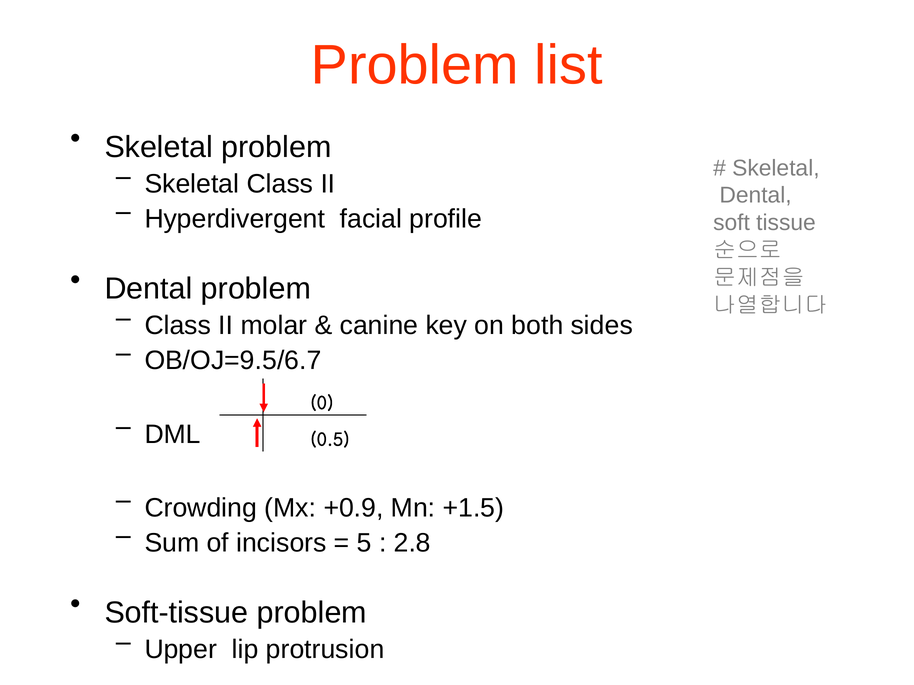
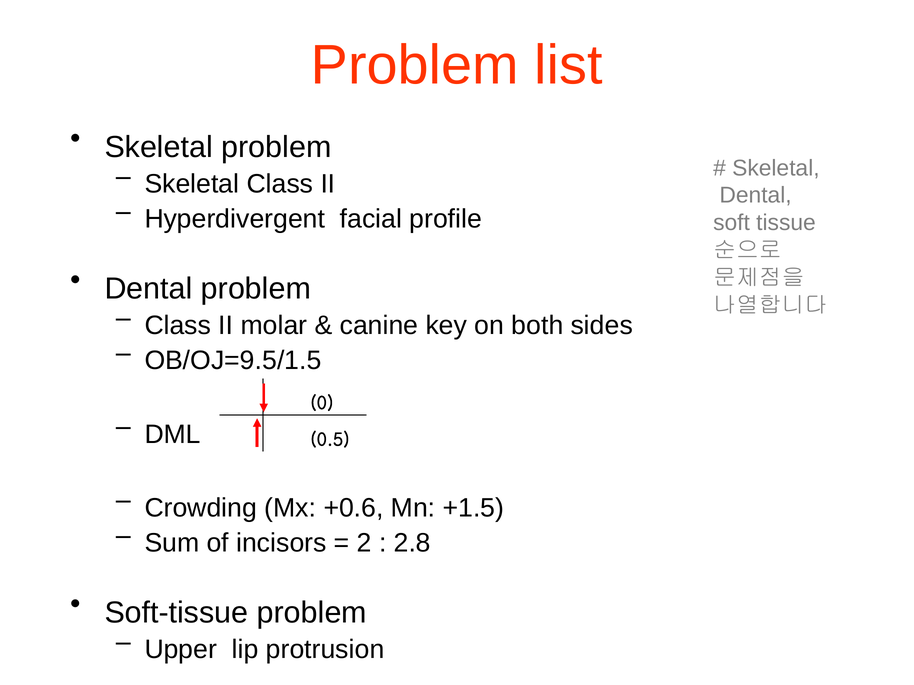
OB/OJ=9.5/6.7: OB/OJ=9.5/6.7 -> OB/OJ=9.5/1.5
+0.9: +0.9 -> +0.6
5: 5 -> 2
